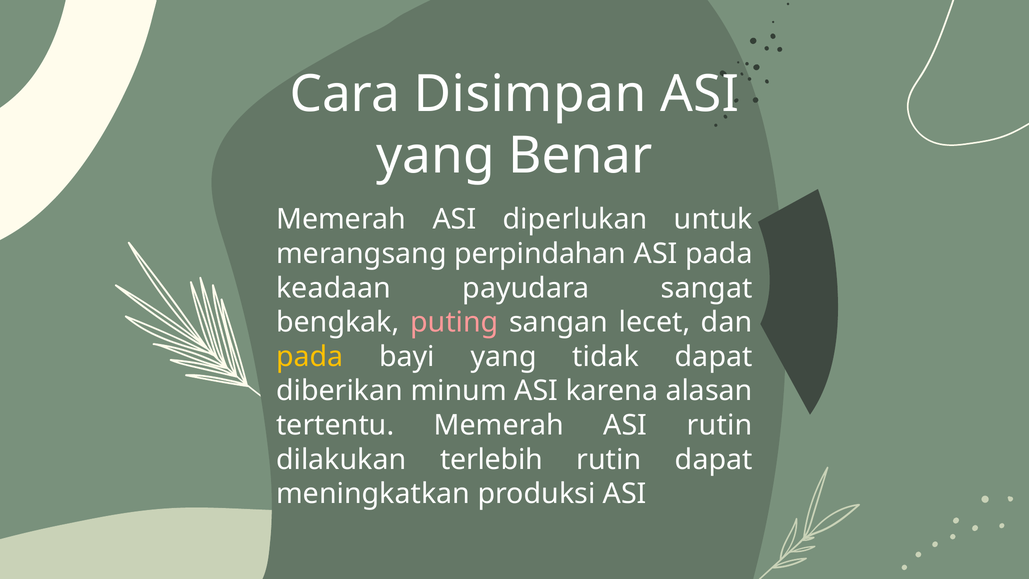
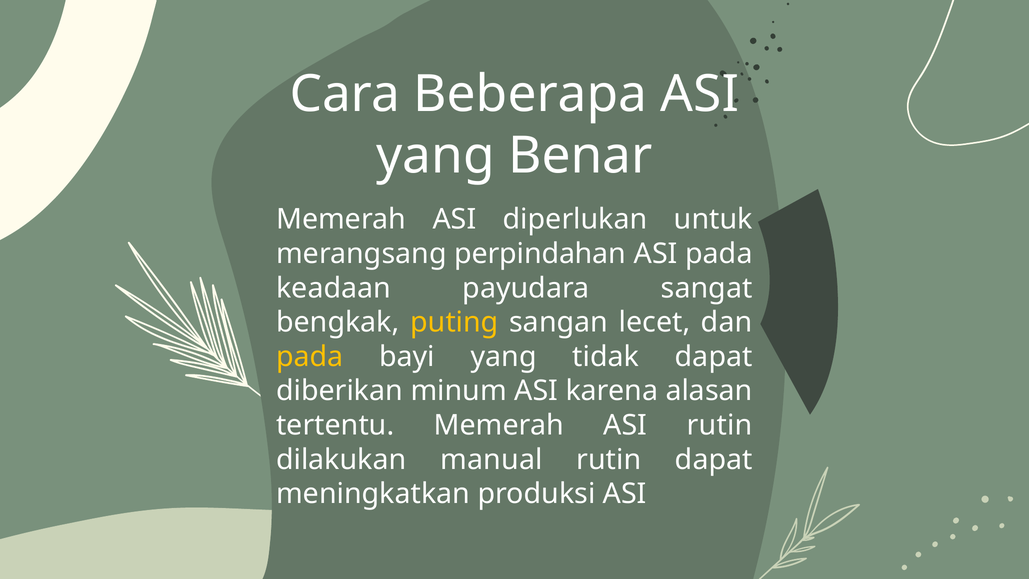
Disimpan: Disimpan -> Beberapa
puting colour: pink -> yellow
terlebih: terlebih -> manual
